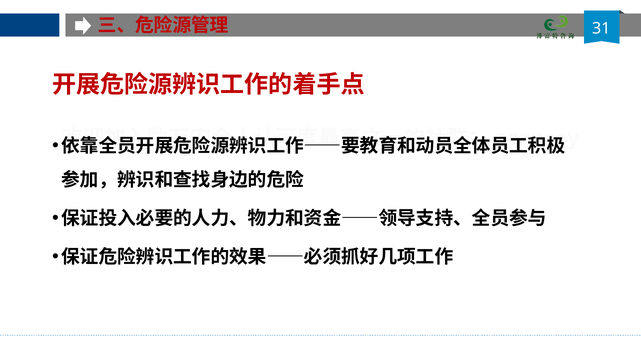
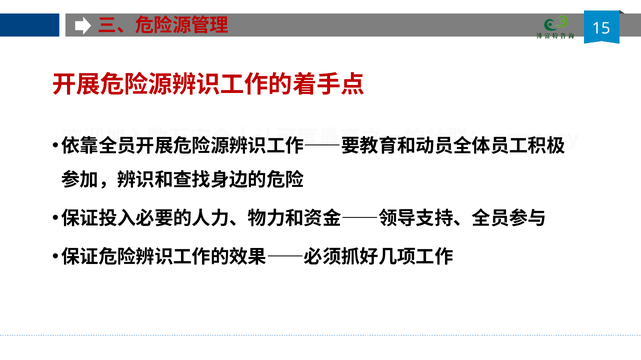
31: 31 -> 15
